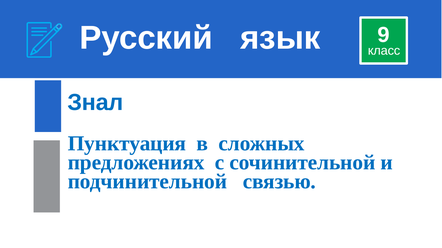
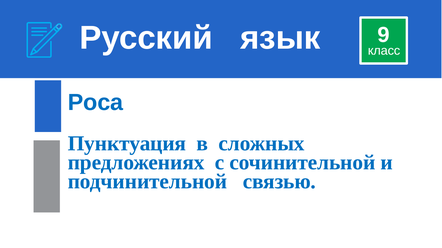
Знал: Знал -> Роса
